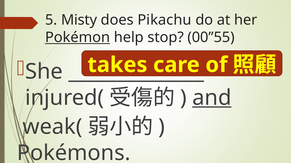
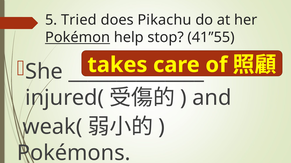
Misty: Misty -> Tried
00’’55: 00’’55 -> 41’’55
and underline: present -> none
